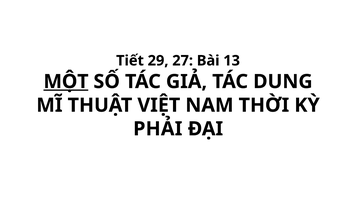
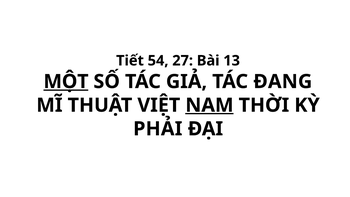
29: 29 -> 54
DUNG: DUNG -> ĐANG
NAM underline: none -> present
